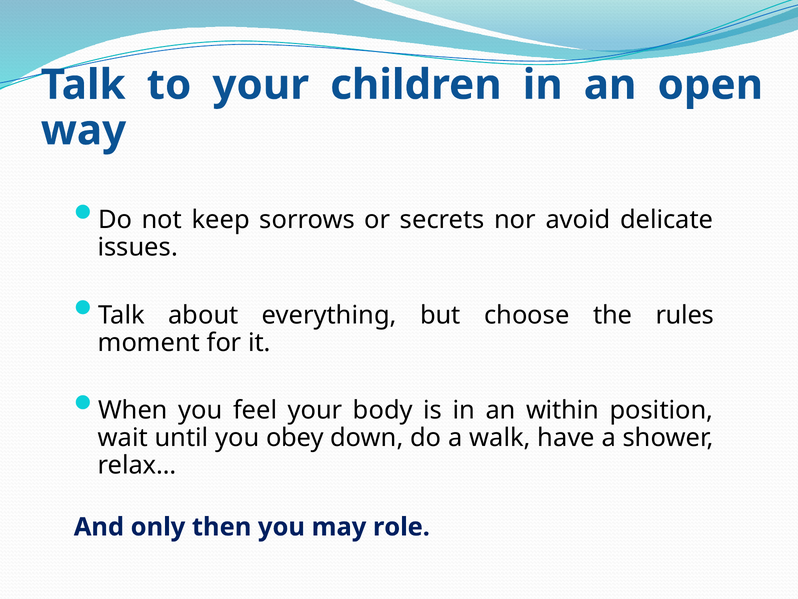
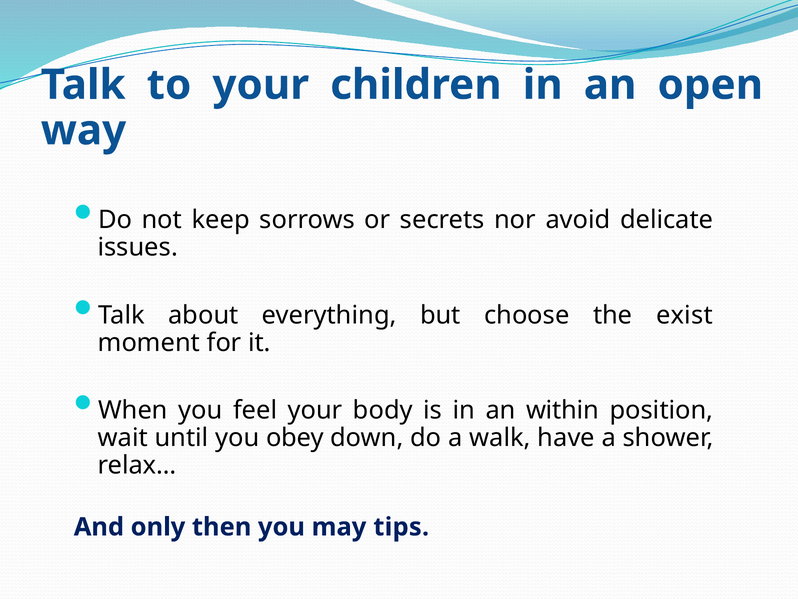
rules: rules -> exist
role: role -> tips
